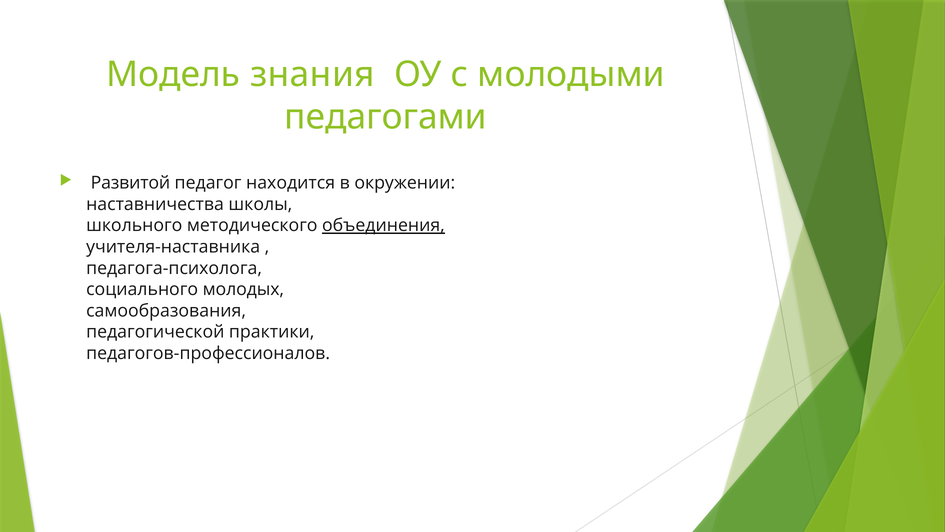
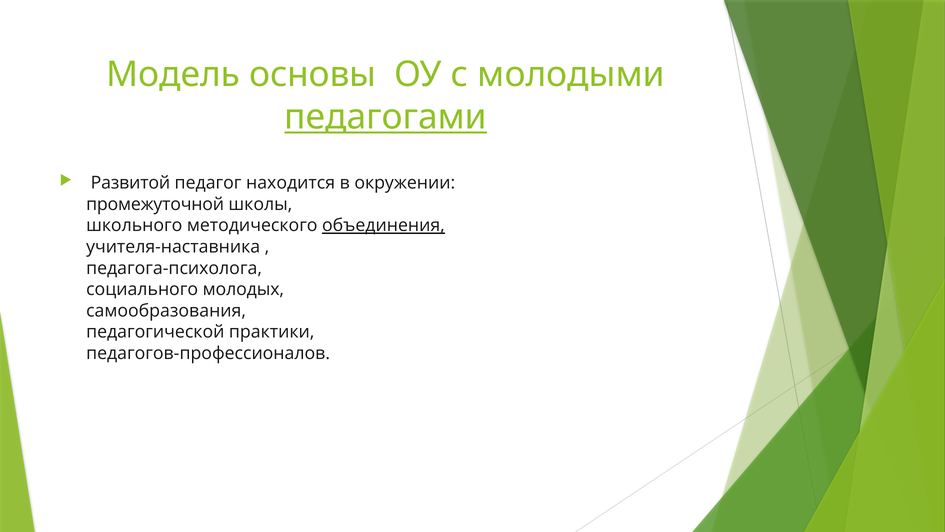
знания: знания -> основы
педагогами underline: none -> present
наставничества: наставничества -> промежуточной
